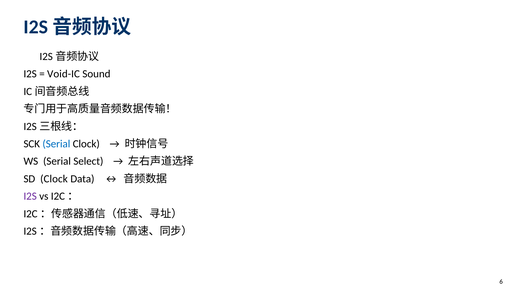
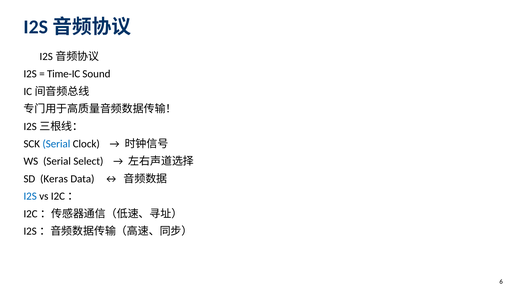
Void-IC: Void-IC -> Time-IC
SD Clock: Clock -> Keras
I2S at (30, 196) colour: purple -> blue
